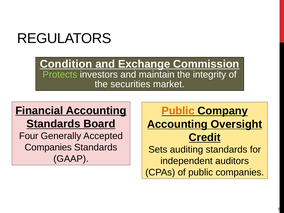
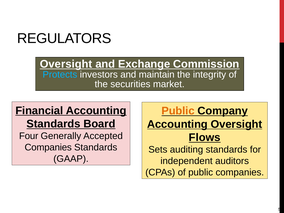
Condition at (66, 64): Condition -> Oversight
Protects colour: light green -> light blue
Credit: Credit -> Flows
